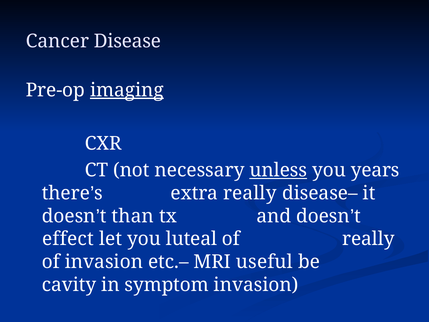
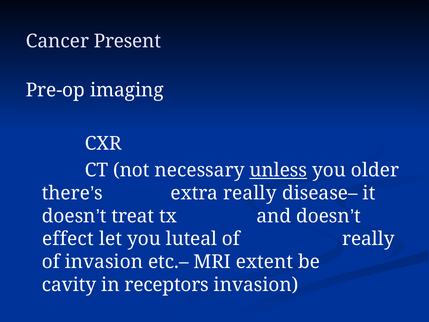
Disease: Disease -> Present
imaging underline: present -> none
years: years -> older
than: than -> treat
useful: useful -> extent
symptom: symptom -> receptors
